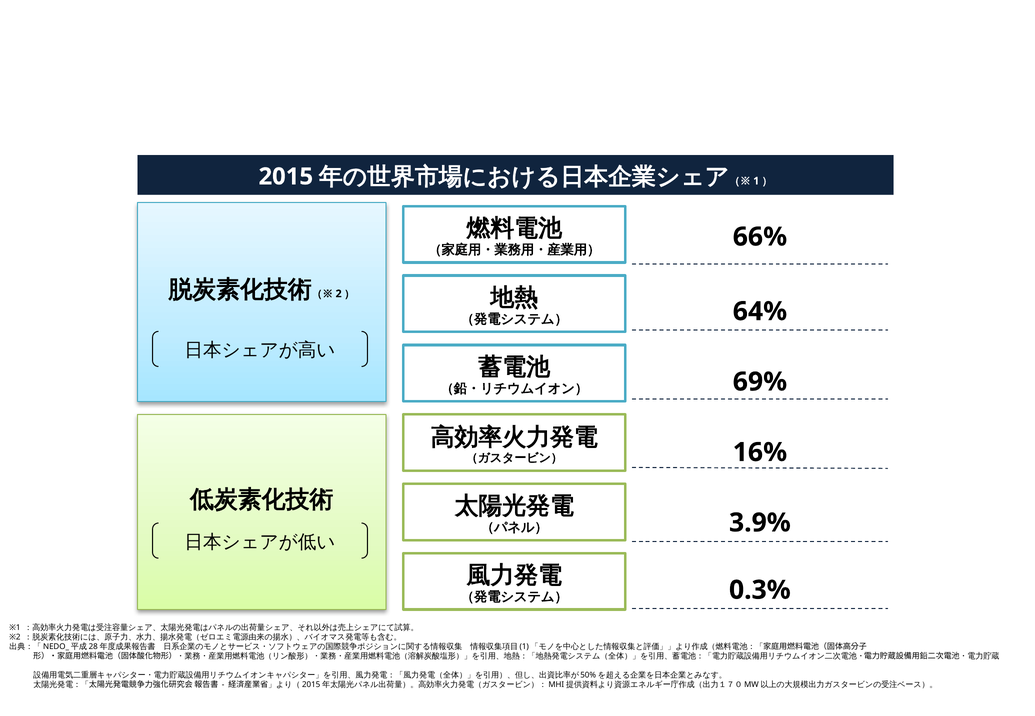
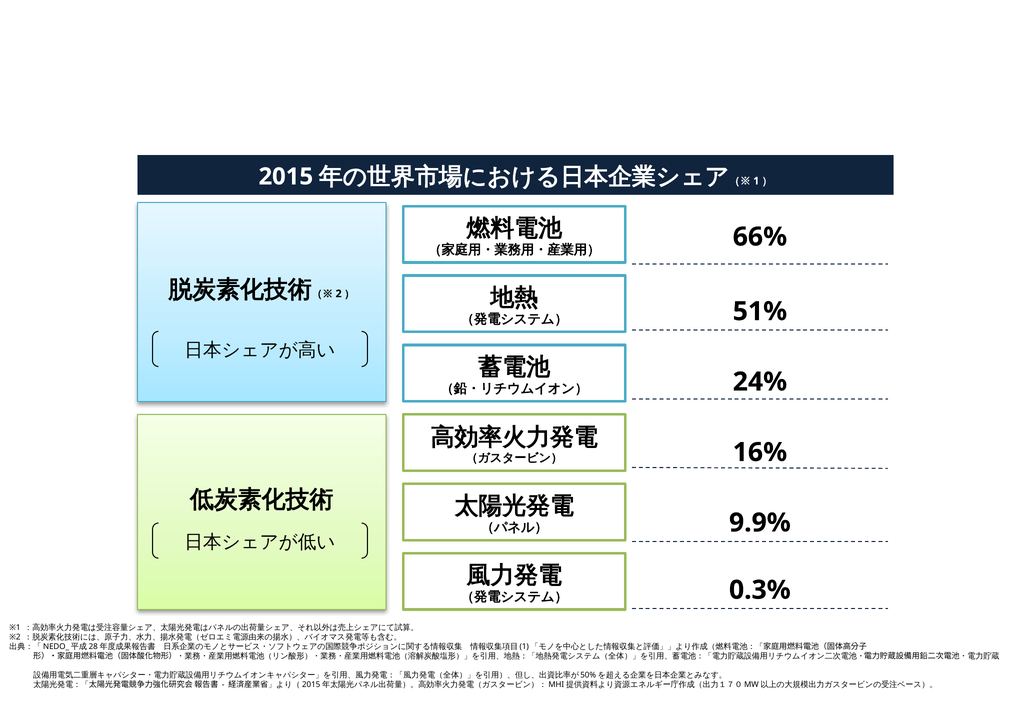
64%: 64% -> 51%
69%: 69% -> 24%
3.9%: 3.9% -> 9.9%
